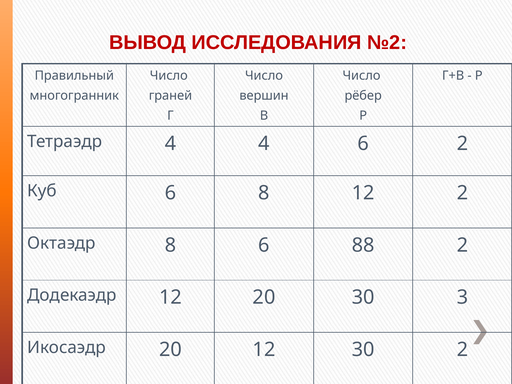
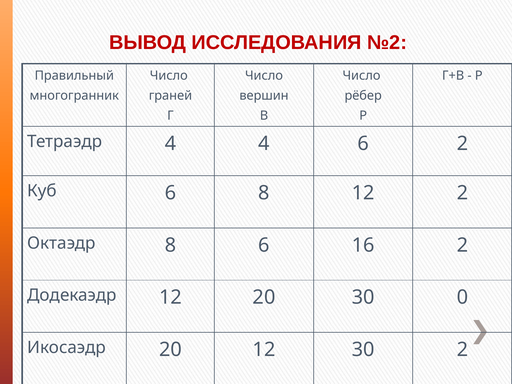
88: 88 -> 16
3: 3 -> 0
